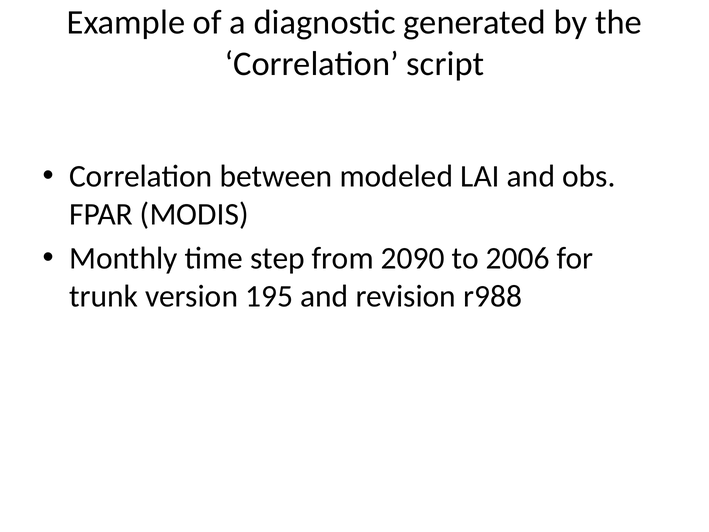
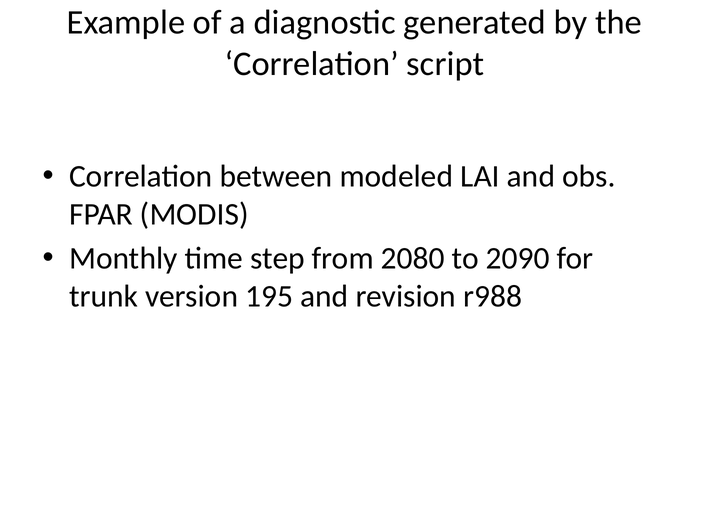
2090: 2090 -> 2080
2006: 2006 -> 2090
